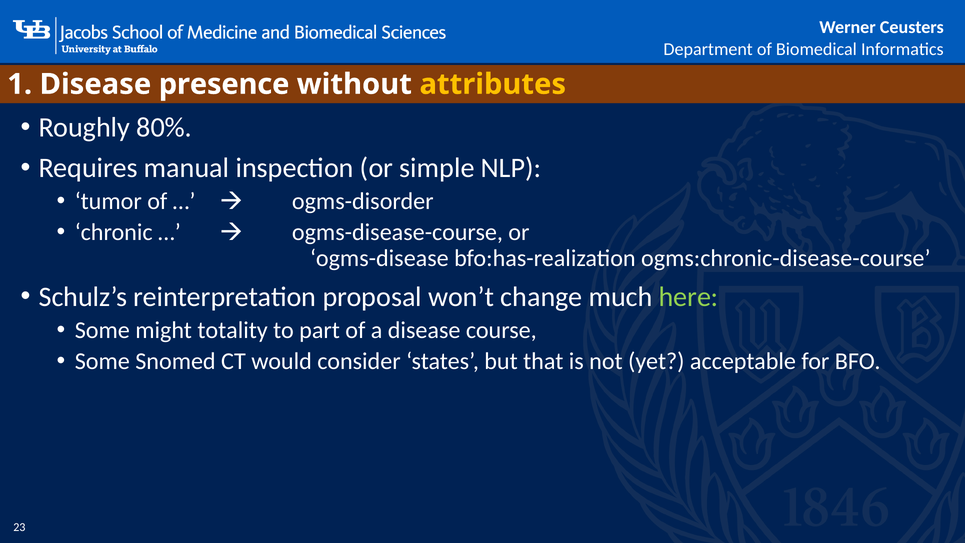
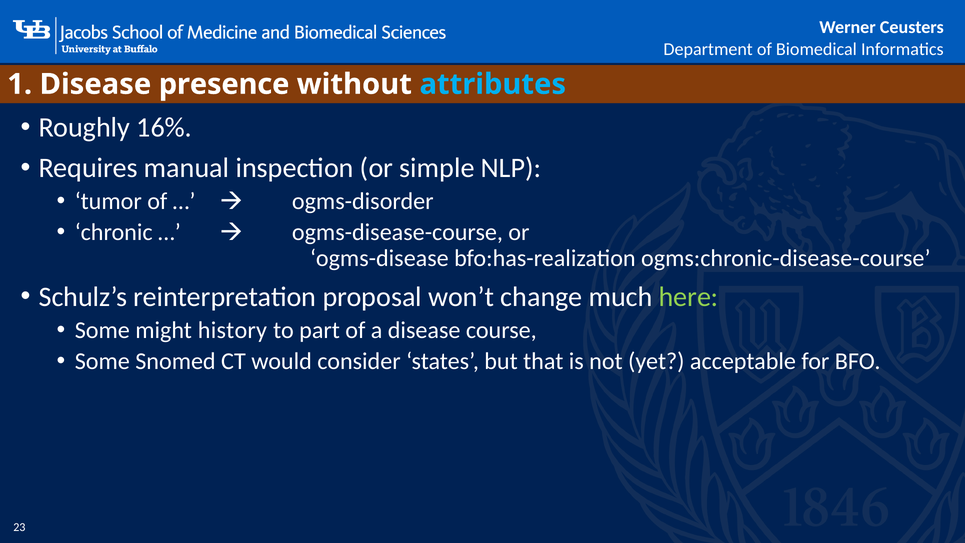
attributes colour: yellow -> light blue
80%: 80% -> 16%
totality: totality -> history
